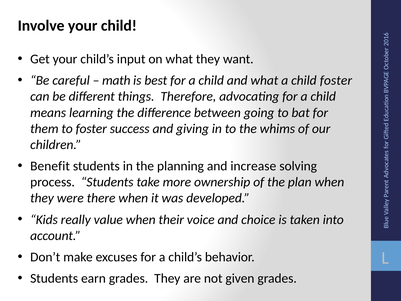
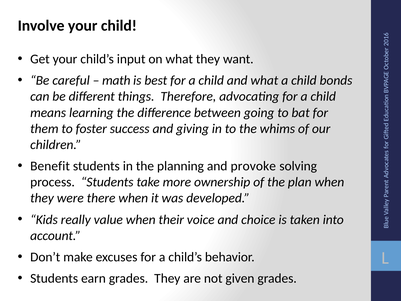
child foster: foster -> bonds
increase: increase -> provoke
